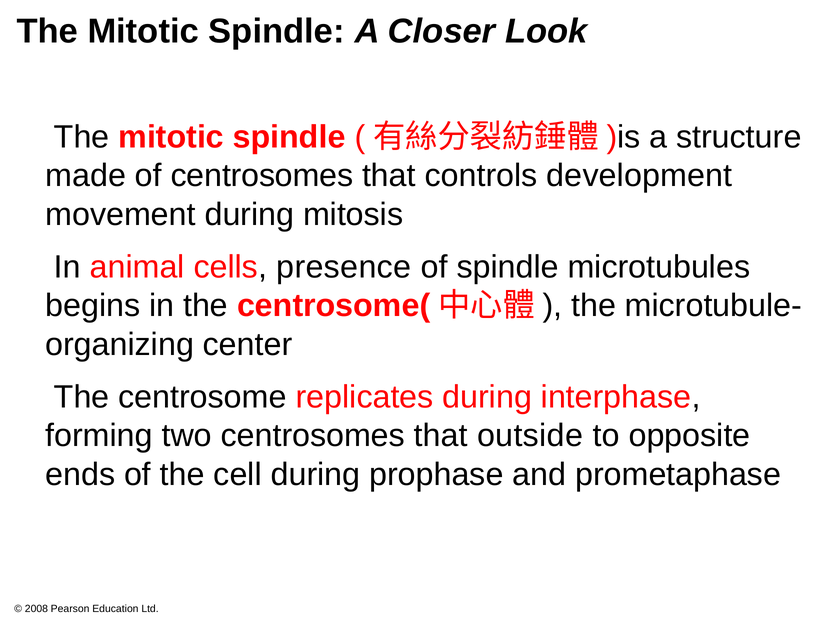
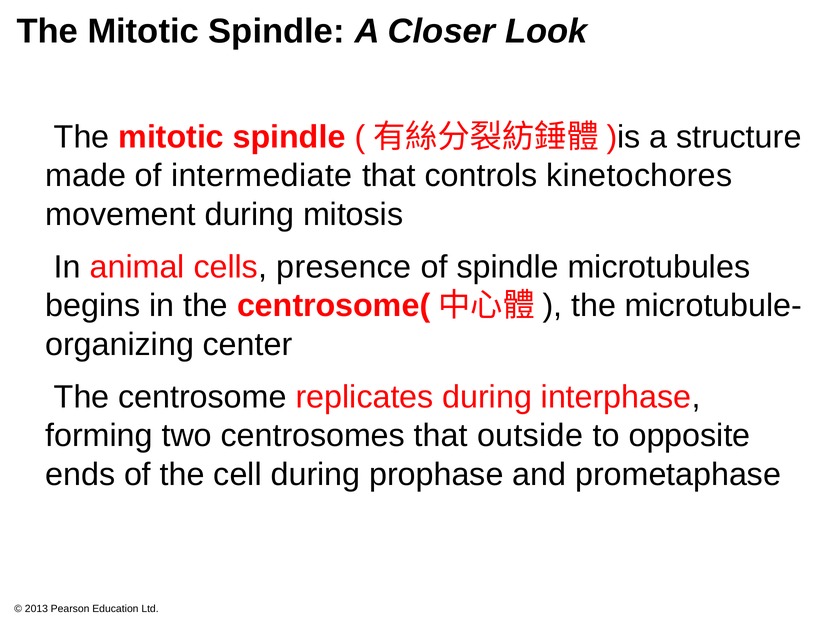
of centrosomes: centrosomes -> intermediate
development: development -> kinetochores
2008: 2008 -> 2013
